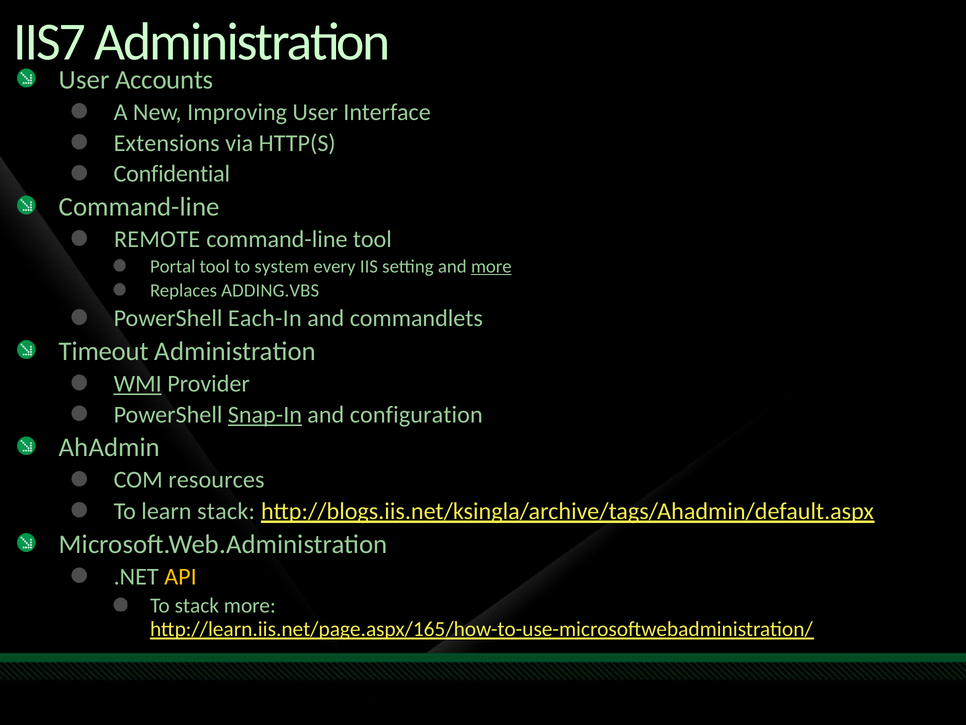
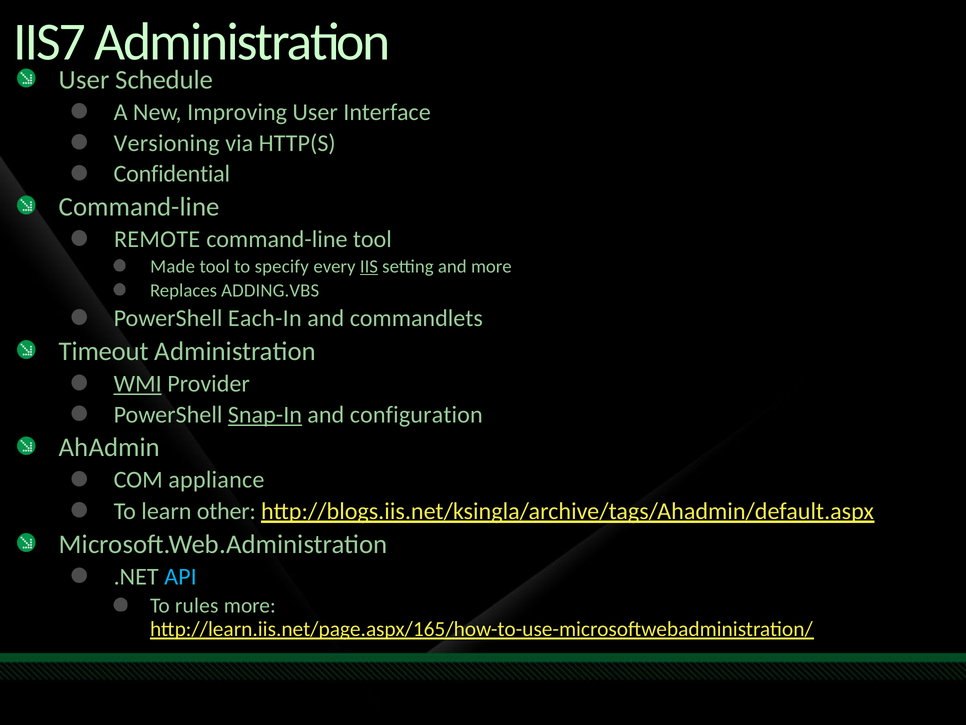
Accounts: Accounts -> Schedule
Extensions: Extensions -> Versioning
Portal: Portal -> Made
system: system -> specify
IIS underline: none -> present
more at (491, 266) underline: present -> none
resources: resources -> appliance
learn stack: stack -> other
API colour: yellow -> light blue
To stack: stack -> rules
